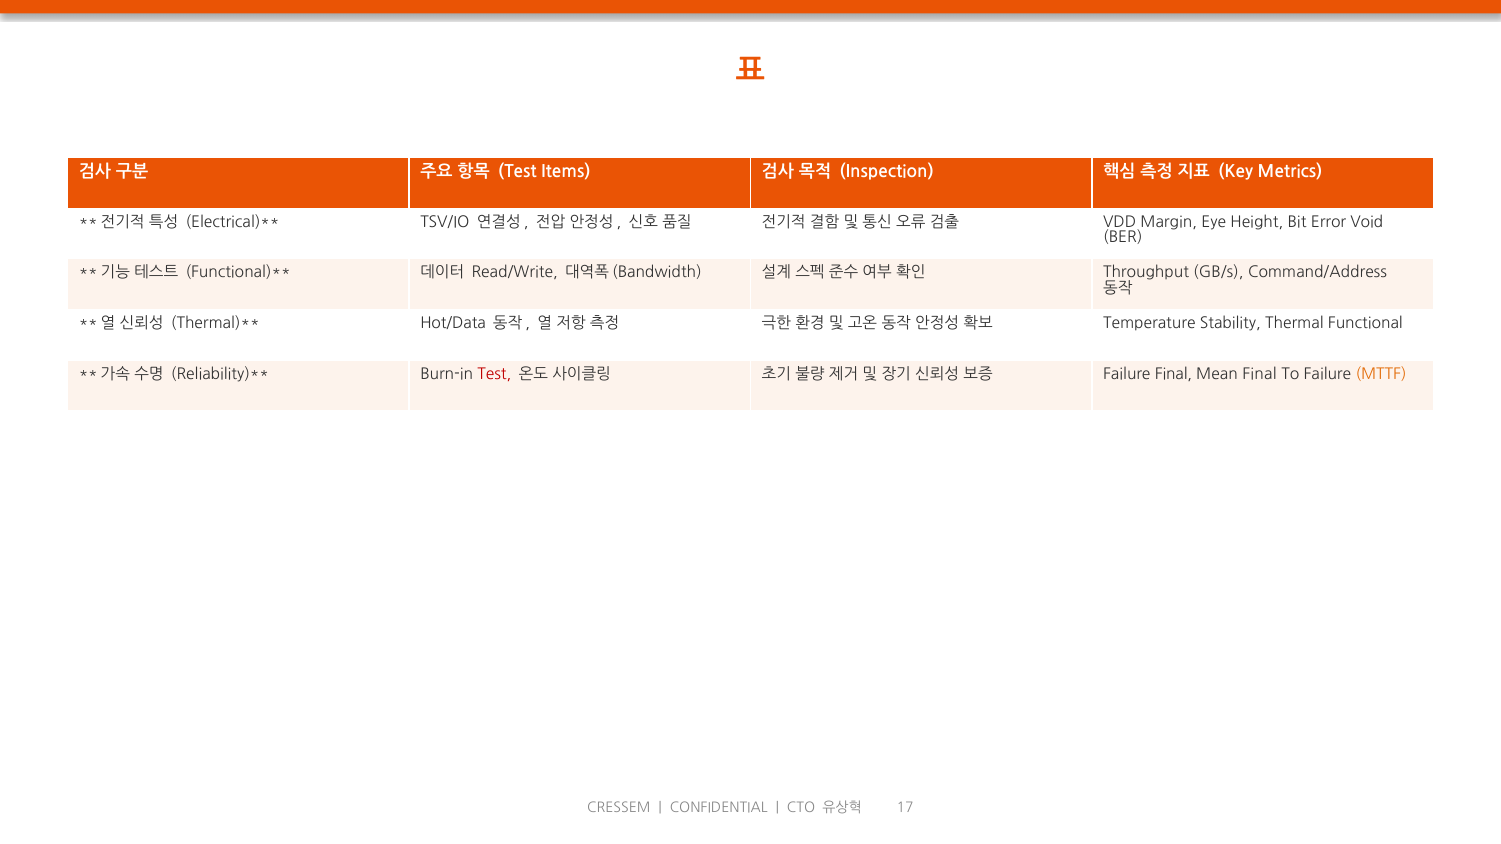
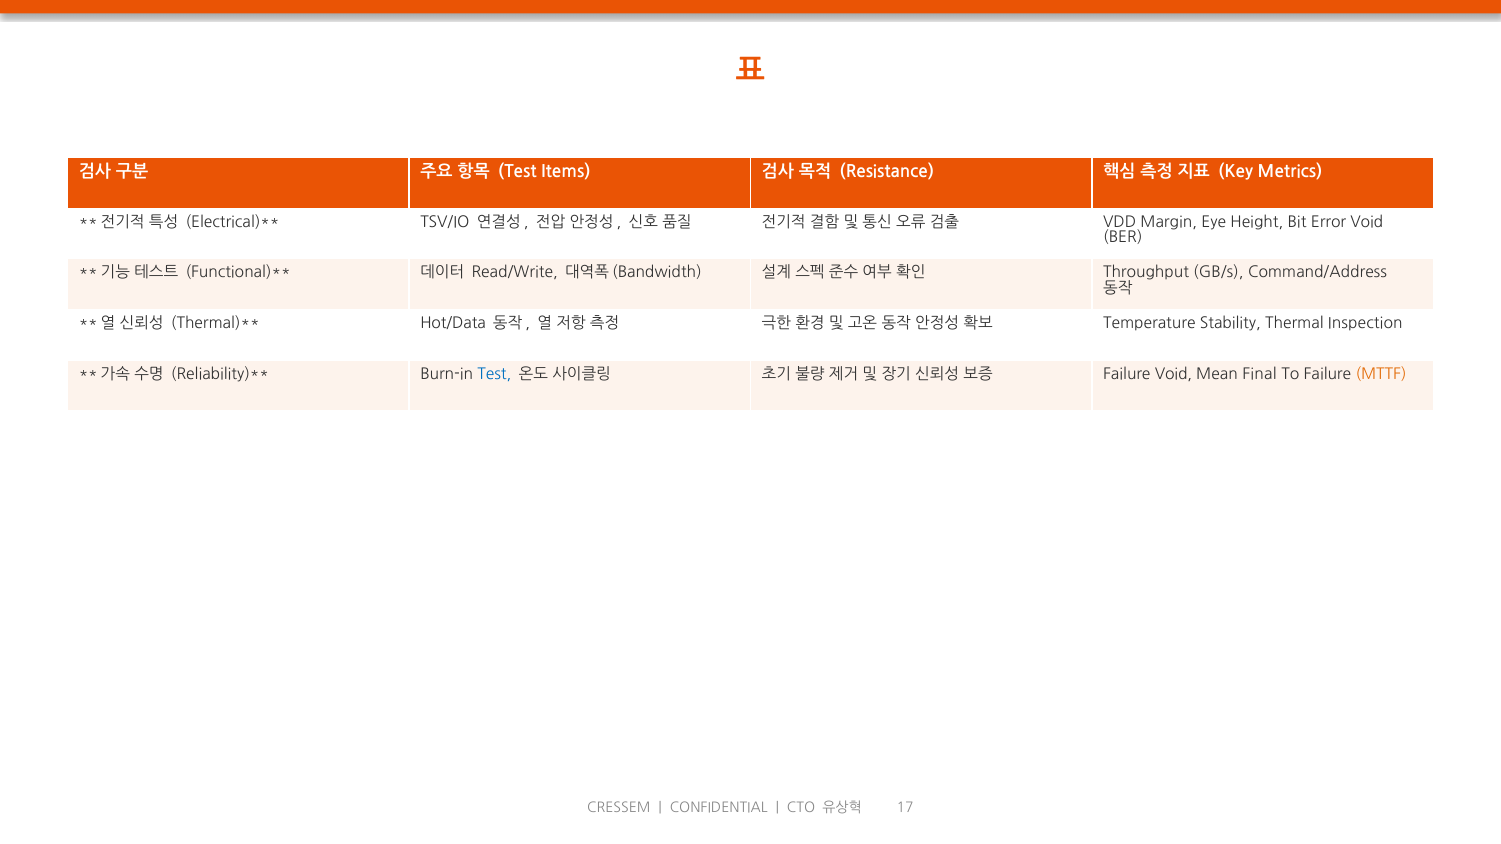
Inspection: Inspection -> Resistance
Functional: Functional -> Inspection
Test at (494, 374) colour: red -> blue
Failure Final: Final -> Void
